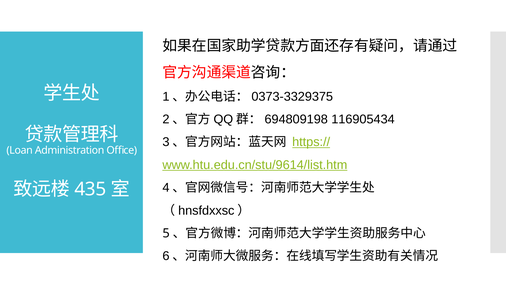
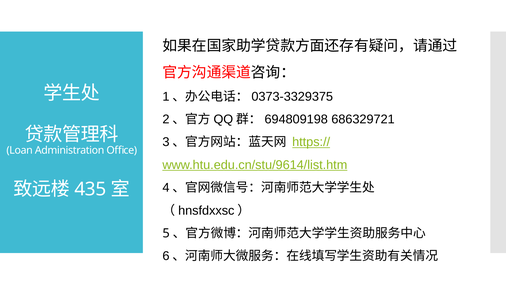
116905434: 116905434 -> 686329721
